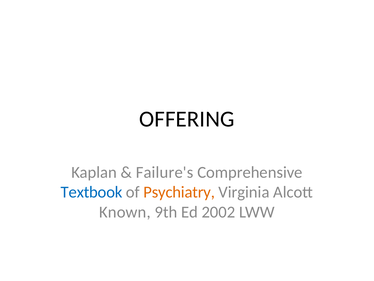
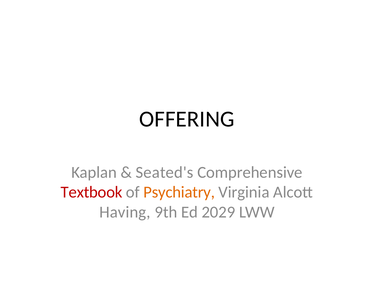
Failure's: Failure's -> Seated's
Textbook colour: blue -> red
Known: Known -> Having
2002: 2002 -> 2029
